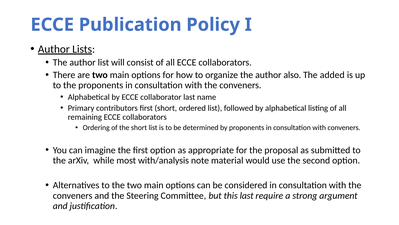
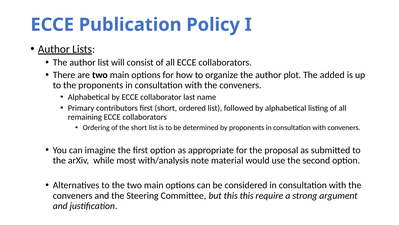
also: also -> plot
this last: last -> this
